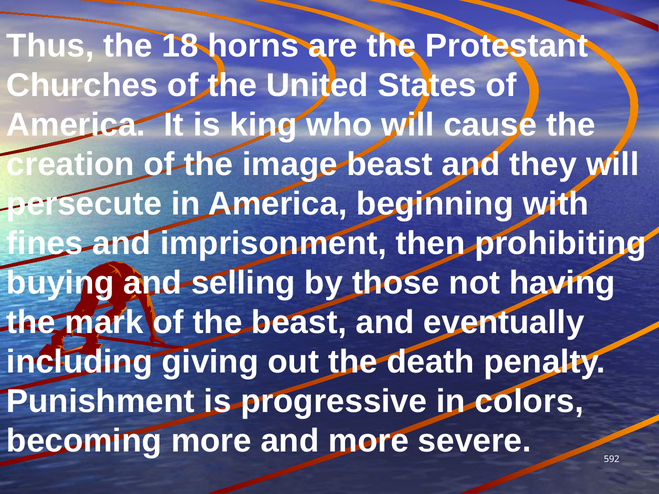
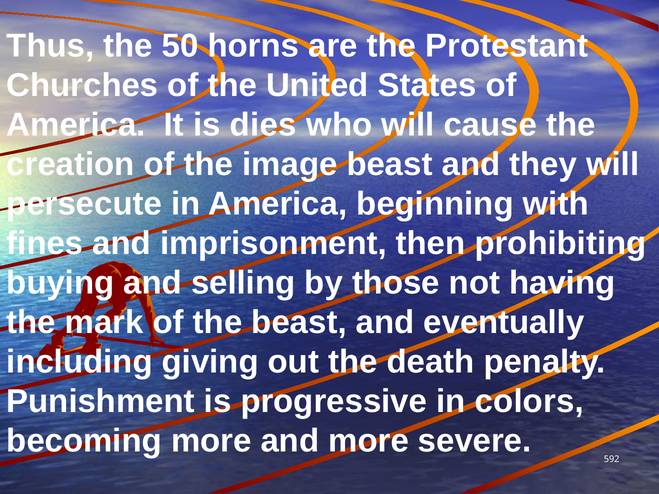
18: 18 -> 50
king: king -> dies
